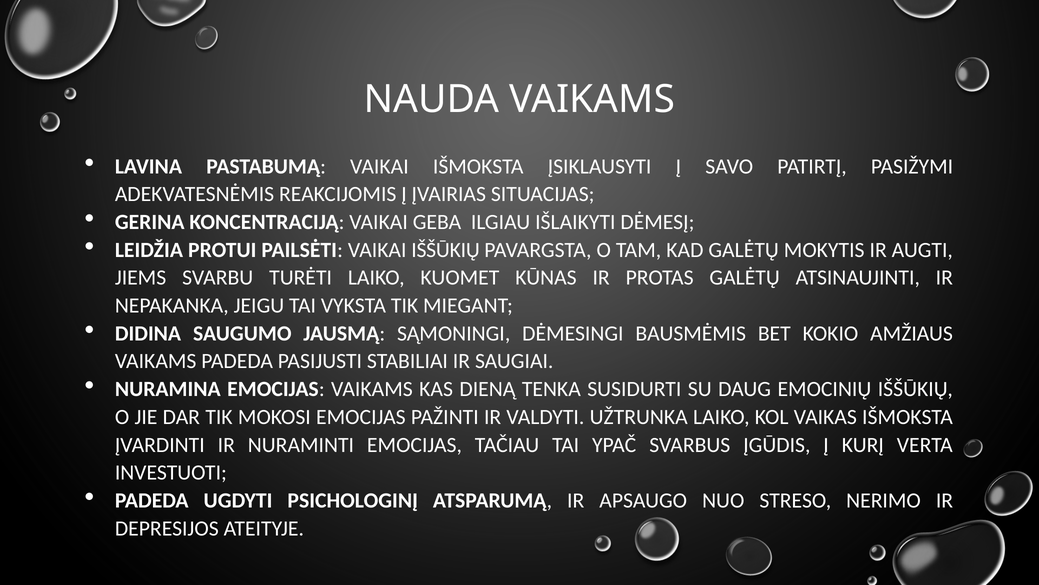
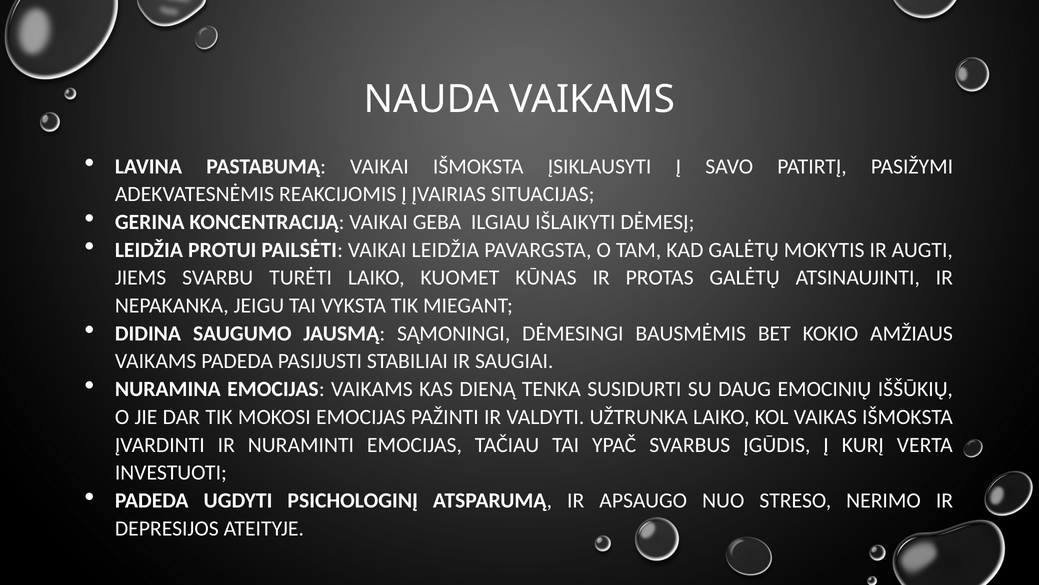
VAIKAI IŠŠŪKIŲ: IŠŠŪKIŲ -> LEIDŽIA
